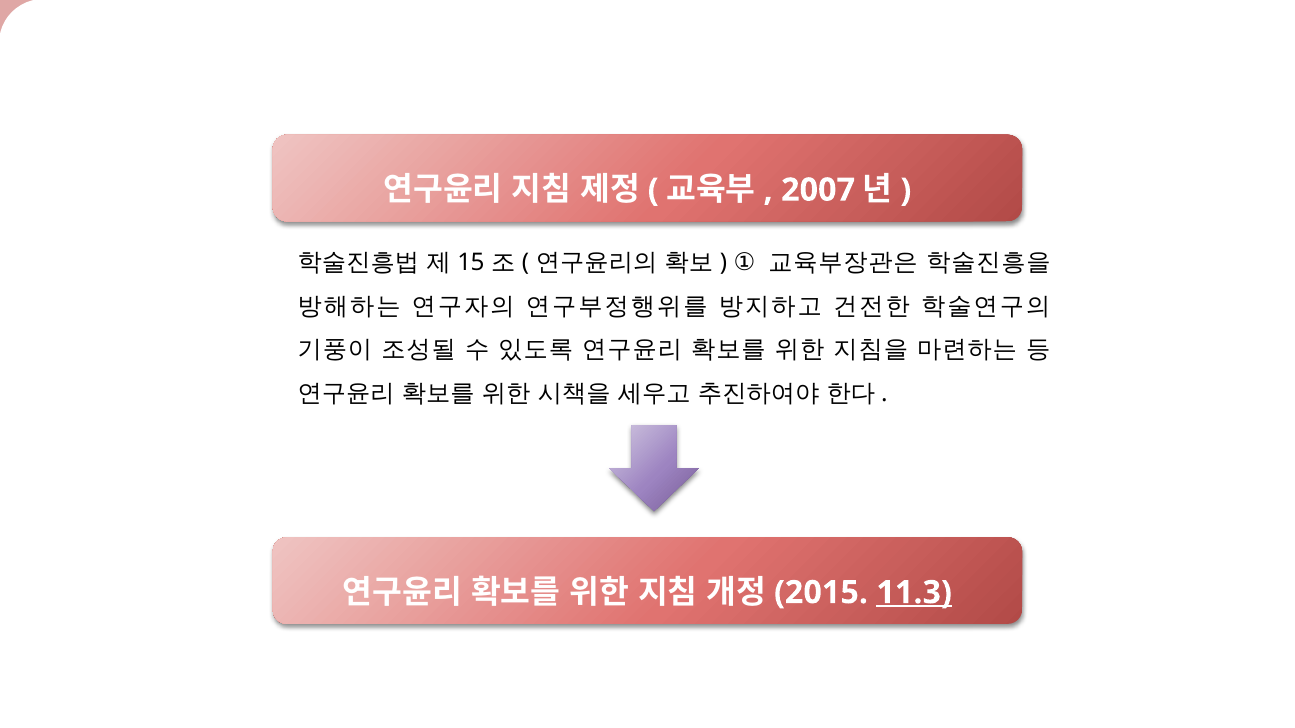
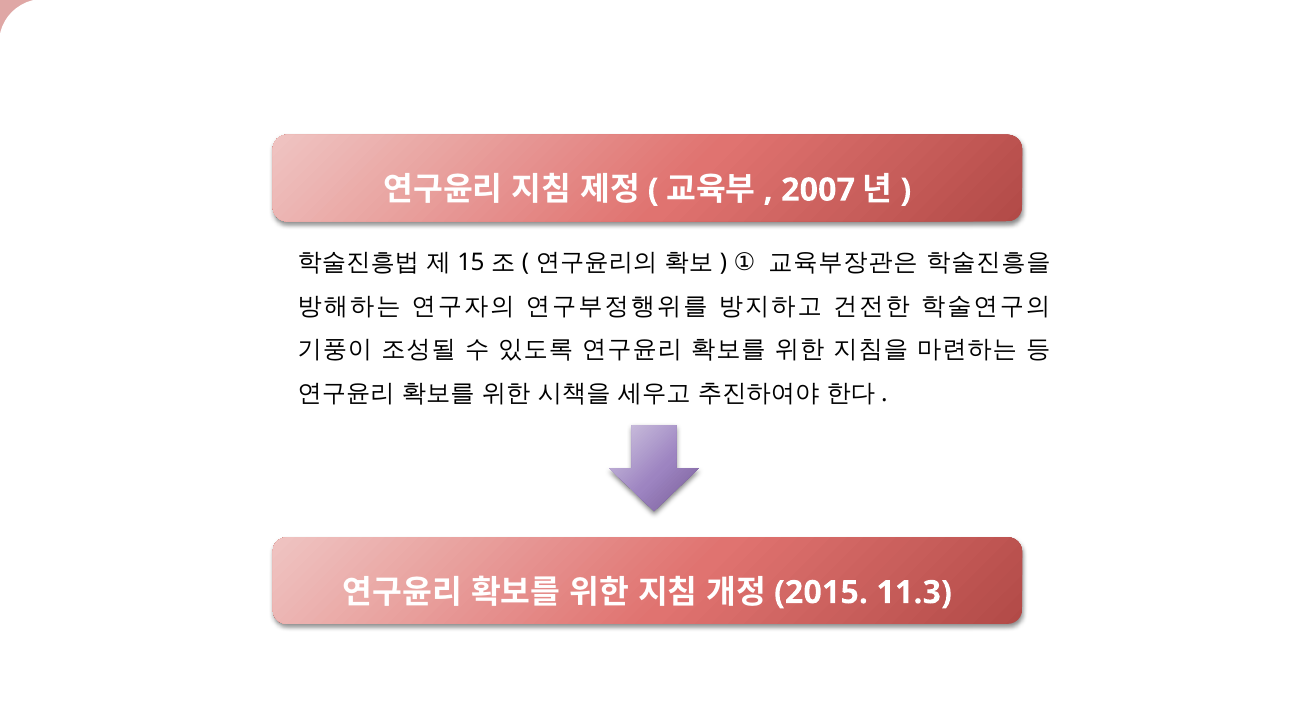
11.3 underline: present -> none
